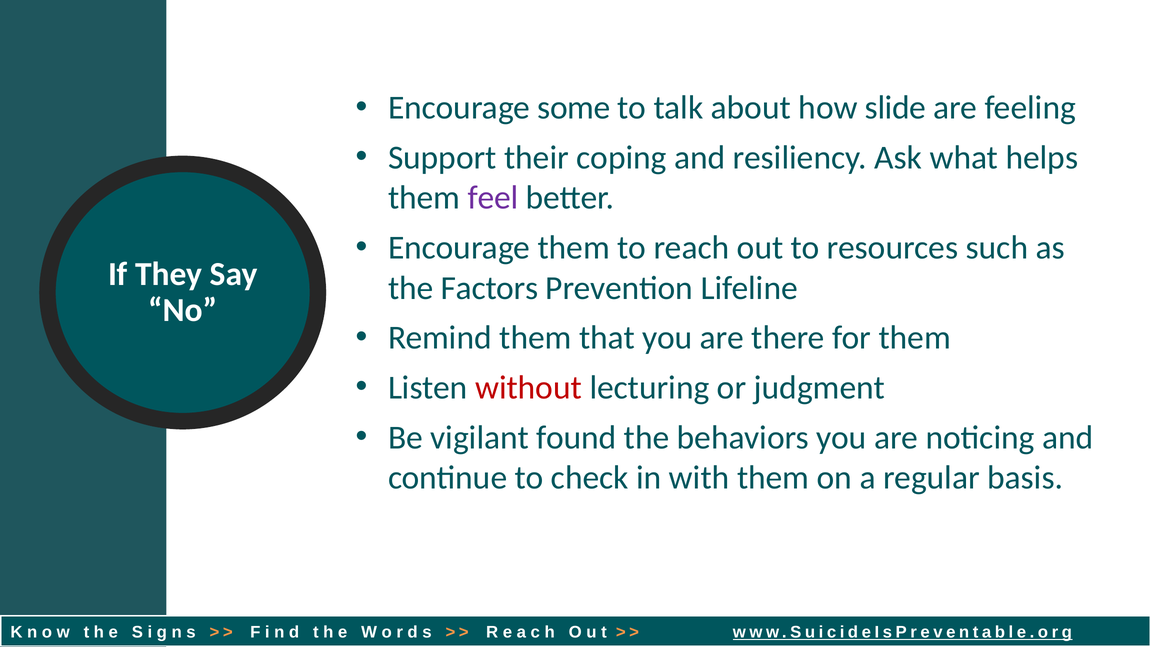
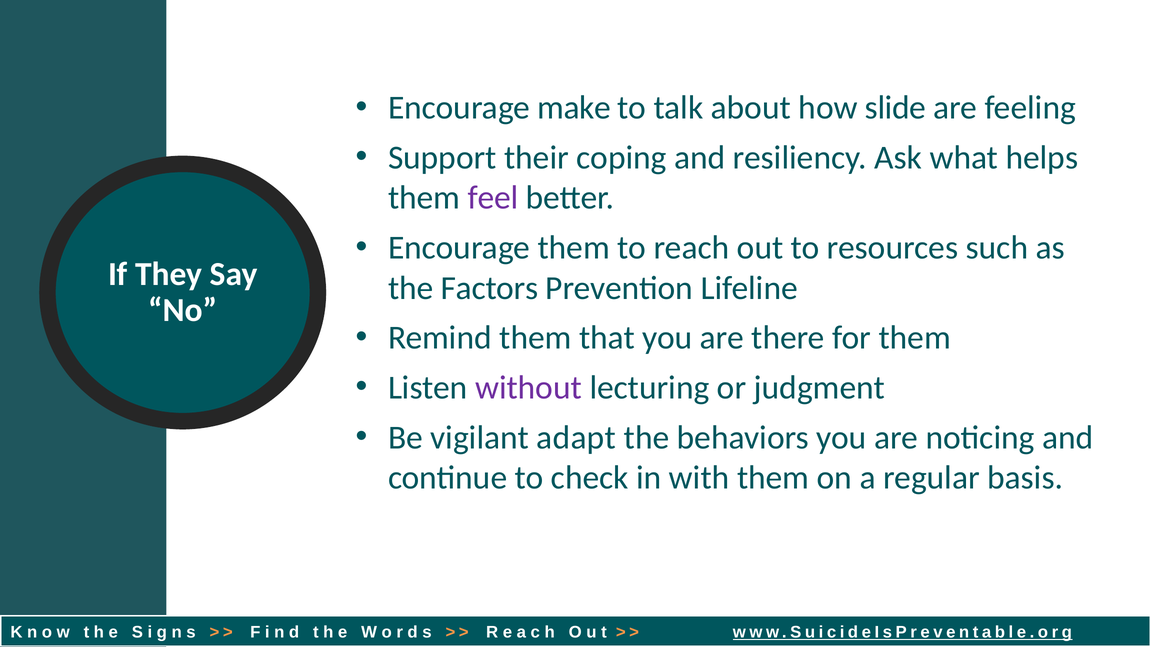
some: some -> make
without colour: red -> purple
found: found -> adapt
